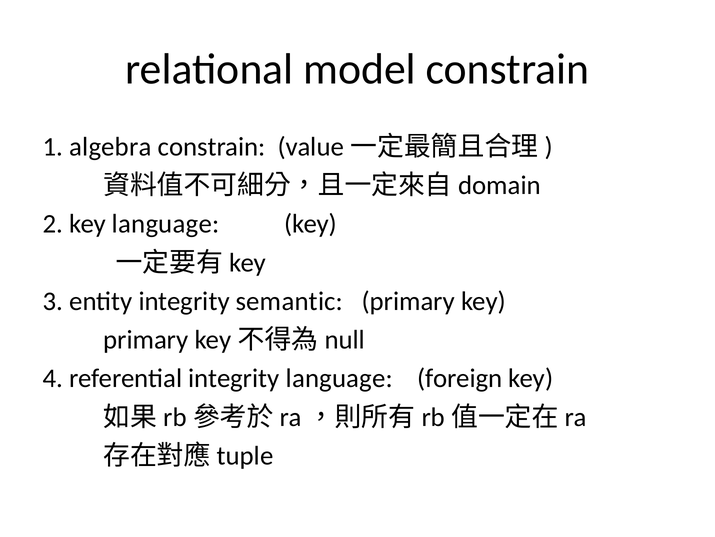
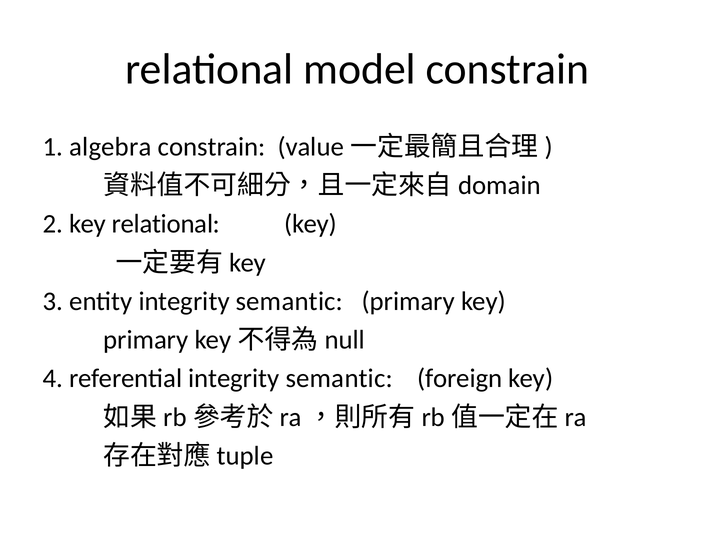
key language: language -> relational
referential integrity language: language -> semantic
